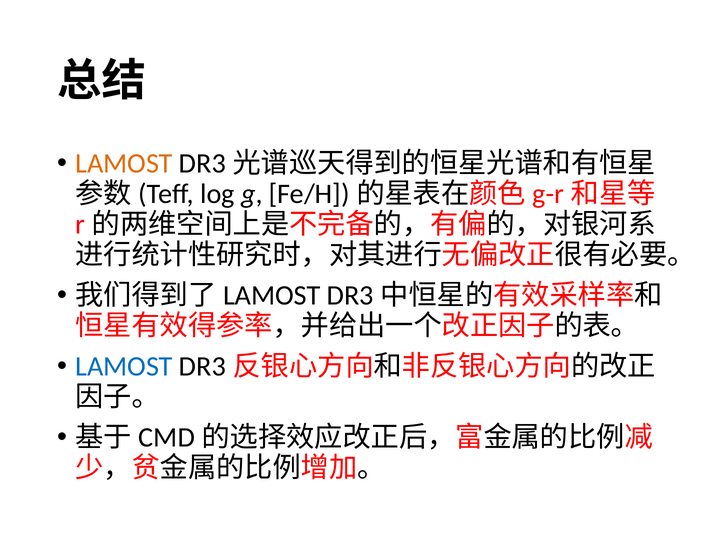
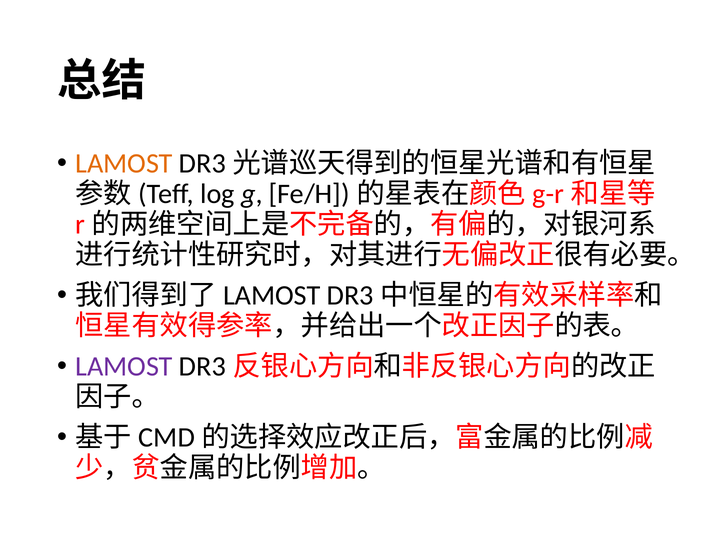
LAMOST at (124, 367) colour: blue -> purple
